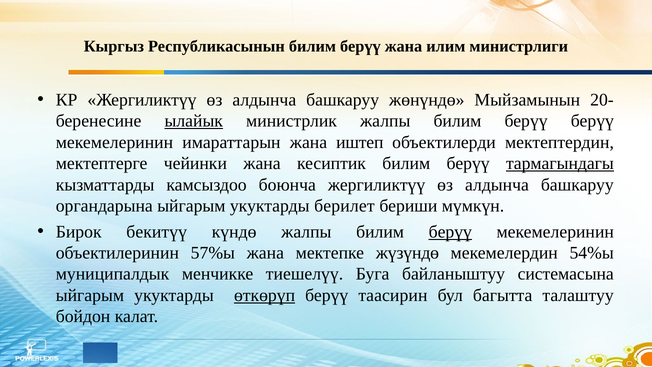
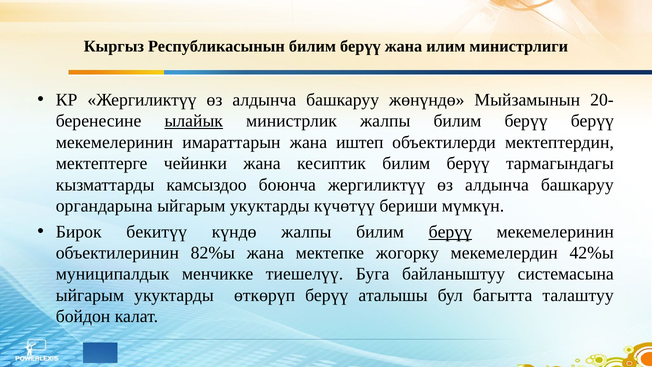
тармагындагы underline: present -> none
берилет: берилет -> күчөтүү
57%ы: 57%ы -> 82%ы
жүзүндө: жүзүндө -> жогорку
54%ы: 54%ы -> 42%ы
өткөрүп underline: present -> none
таасирин: таасирин -> аталышы
